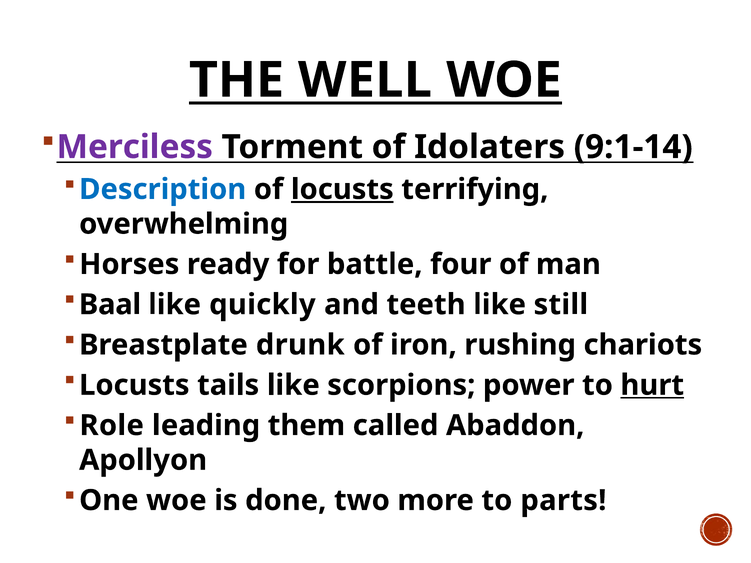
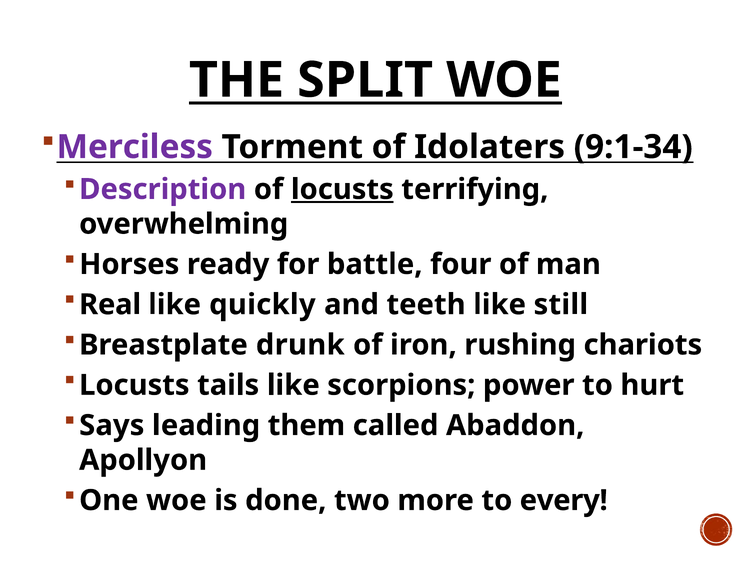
WELL: WELL -> SPLIT
9:1-14: 9:1-14 -> 9:1-34
Description colour: blue -> purple
Baal: Baal -> Real
hurt underline: present -> none
Role: Role -> Says
parts: parts -> every
